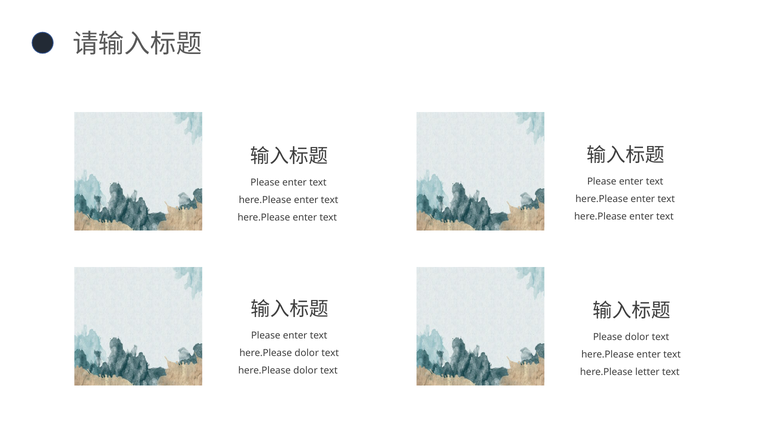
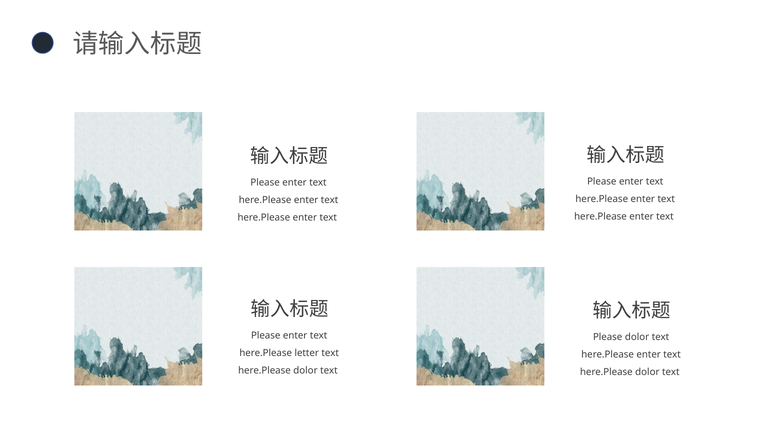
dolor at (307, 353): dolor -> letter
letter at (647, 372): letter -> dolor
